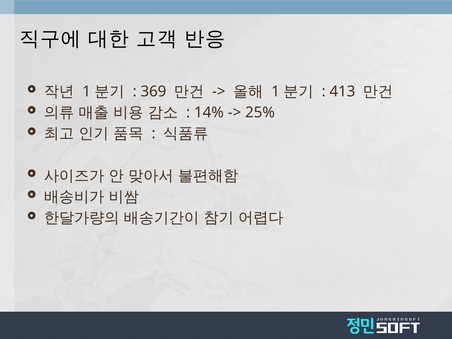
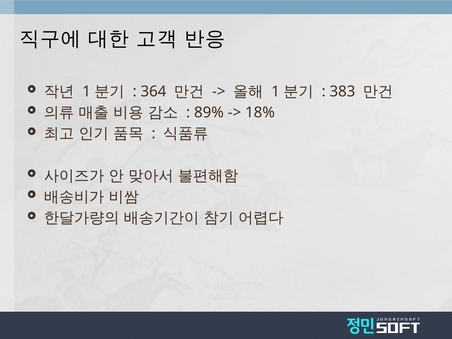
369: 369 -> 364
413: 413 -> 383
14%: 14% -> 89%
25%: 25% -> 18%
